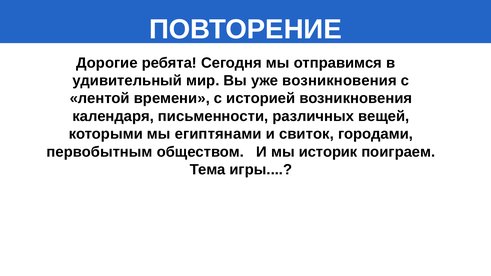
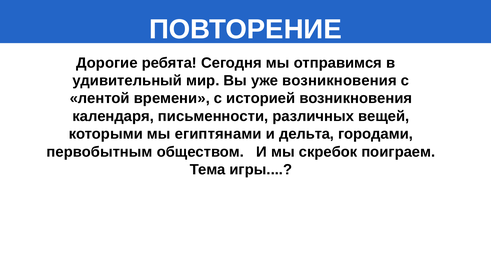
свиток: свиток -> дельта
историк: историк -> скребок
